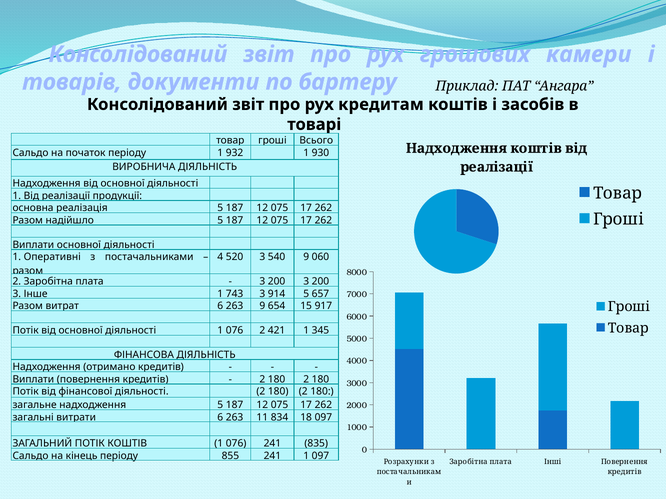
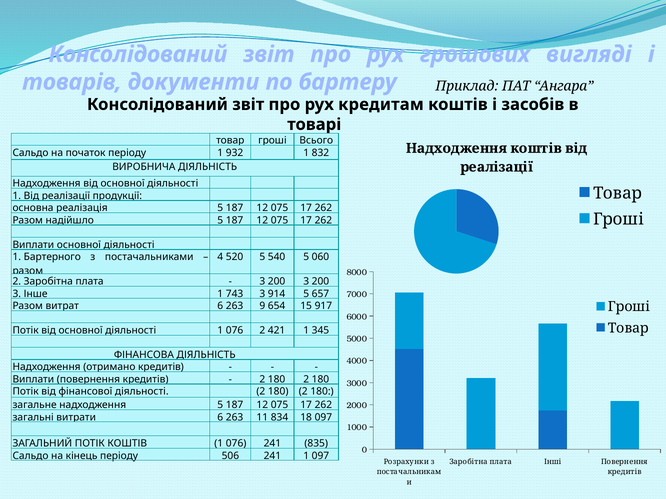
камери: камери -> вигляді
930: 930 -> 832
Оперативні: Оперативні -> Бартерного
520 3: 3 -> 5
540 9: 9 -> 5
855: 855 -> 506
